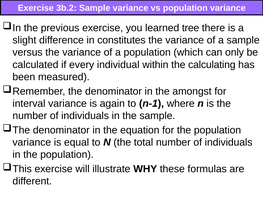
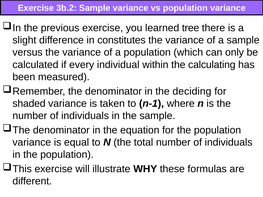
amongst: amongst -> deciding
interval: interval -> shaded
again: again -> taken
